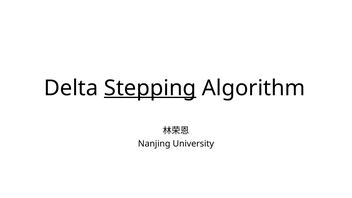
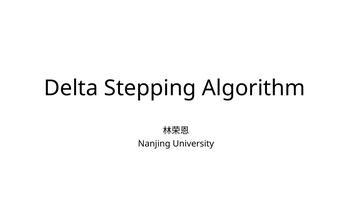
Stepping underline: present -> none
